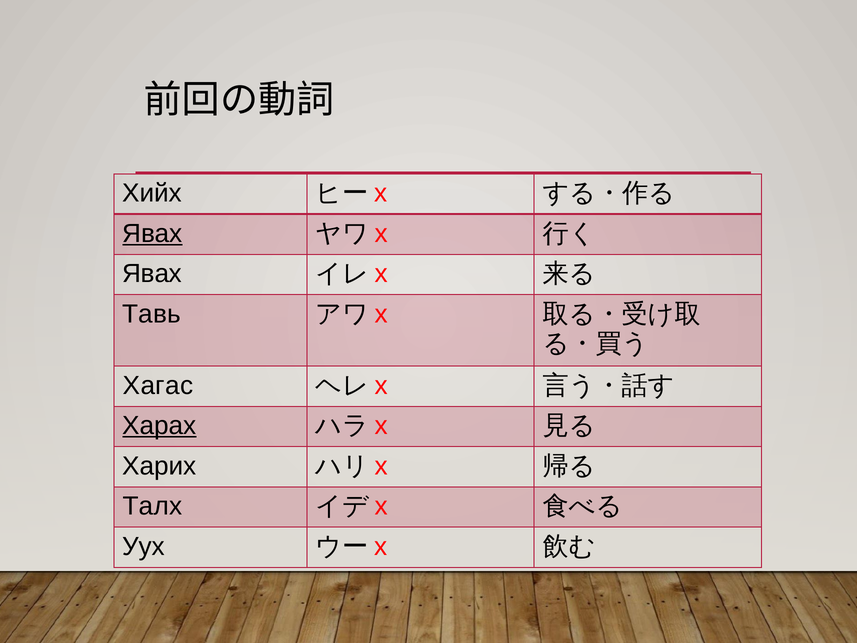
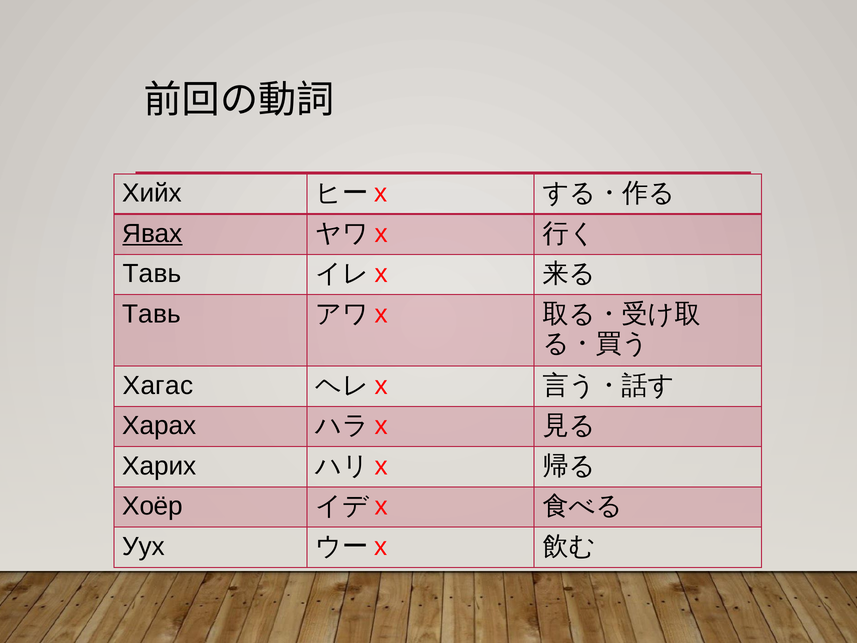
Явах at (152, 274): Явах -> Тавь
Харах underline: present -> none
Талх: Талх -> Хоёр
